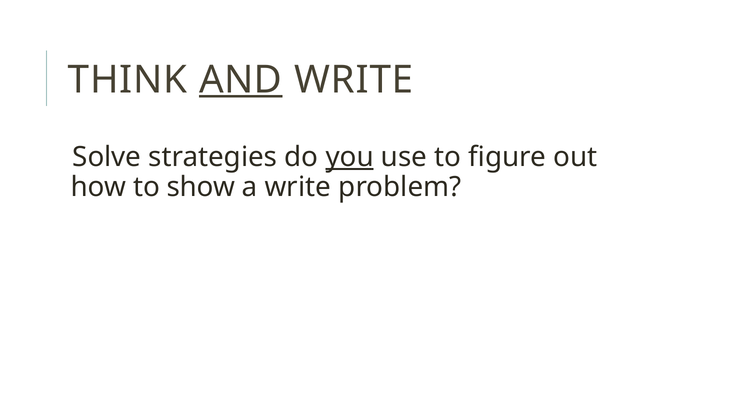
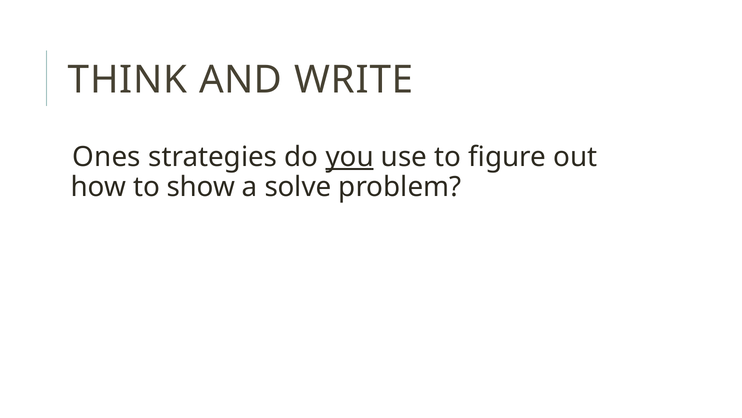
AND underline: present -> none
Solve: Solve -> Ones
a write: write -> solve
